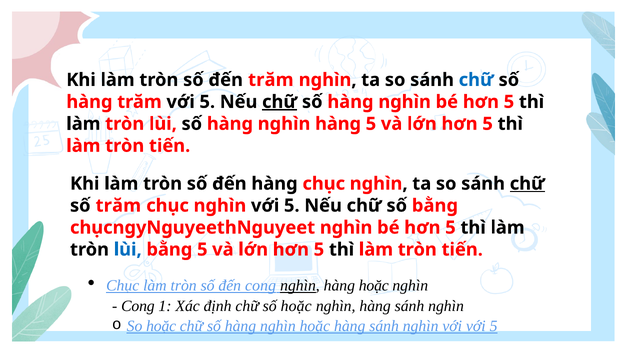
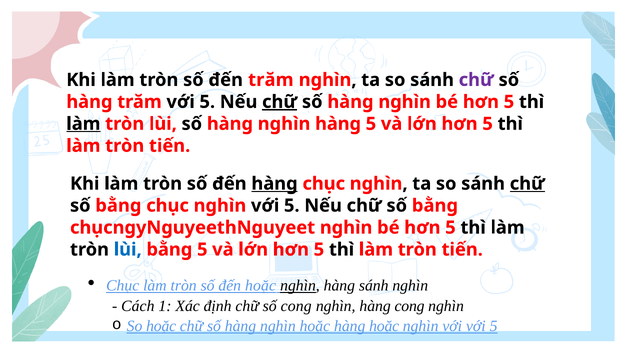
chữ at (476, 80) colour: blue -> purple
làm at (83, 124) underline: none -> present
hàng at (275, 183) underline: none -> present
trăm at (118, 205): trăm -> bằng
đến cong: cong -> hoặc
hàng hoặc: hoặc -> sánh
Cong at (138, 306): Cong -> Cách
số hoặc: hoặc -> cong
nghìn hàng sánh: sánh -> cong
hoặc hàng sánh: sánh -> hoặc
